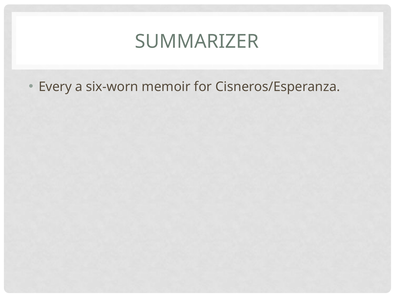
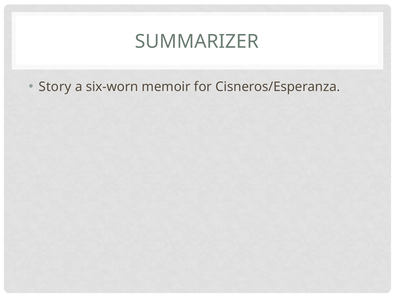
Every: Every -> Story
